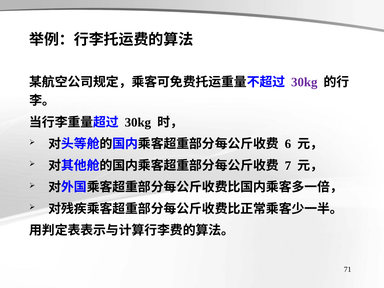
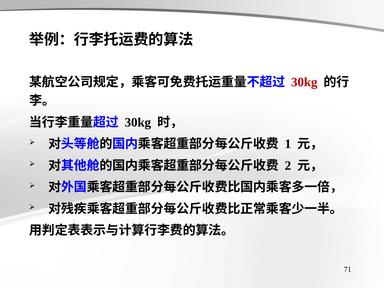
30kg at (304, 82) colour: purple -> red
6: 6 -> 1
7: 7 -> 2
